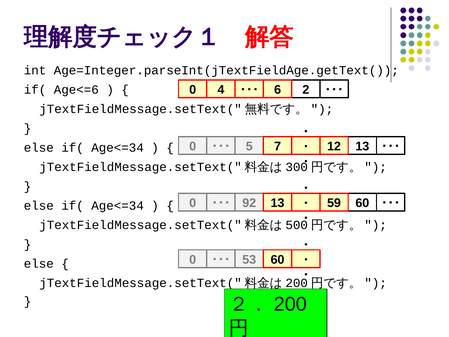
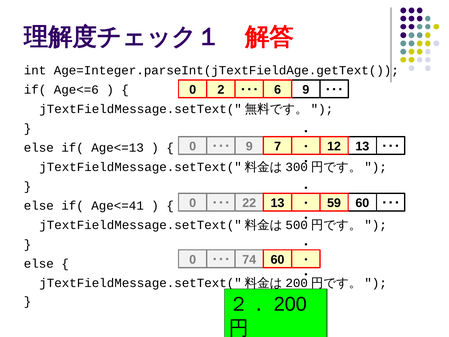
4: 4 -> 2
2 at (306, 90): 2 -> 9
5 at (249, 146): 5 -> 9
Age<=34 at (118, 148): Age<=34 -> Age<=13
92: 92 -> 22
Age<=34 at (118, 206): Age<=34 -> Age<=41
53: 53 -> 74
